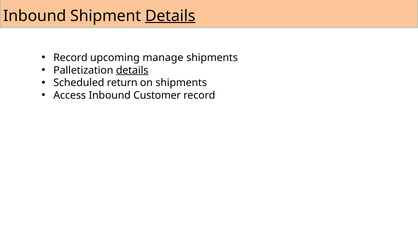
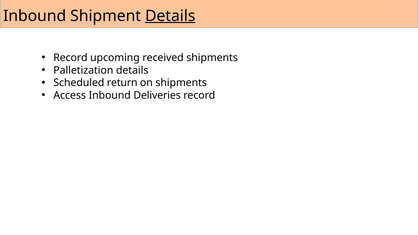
manage: manage -> received
details at (132, 70) underline: present -> none
Customer: Customer -> Deliveries
